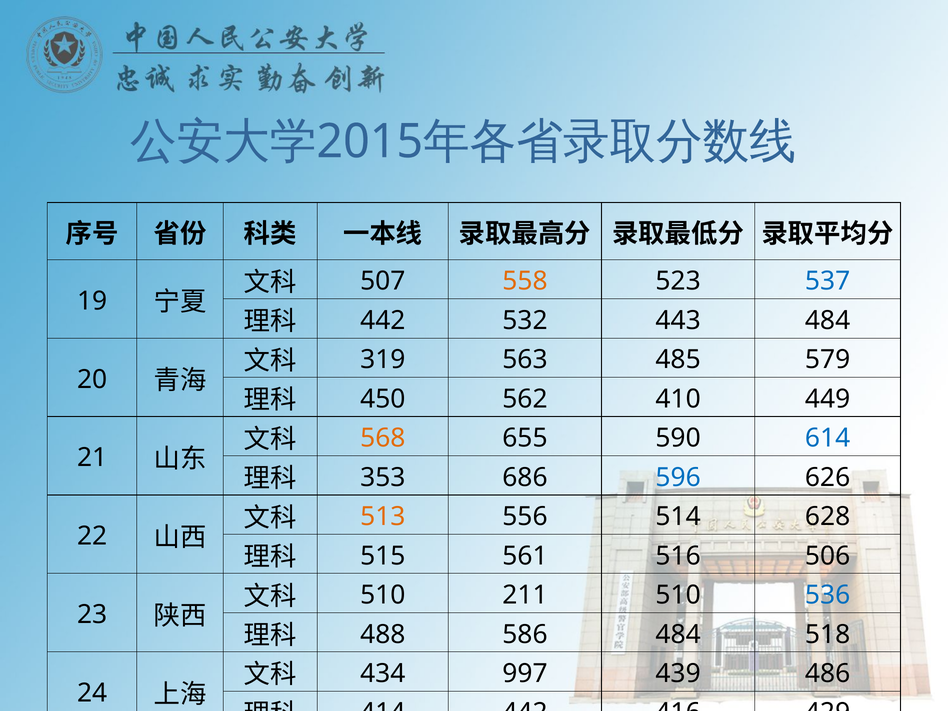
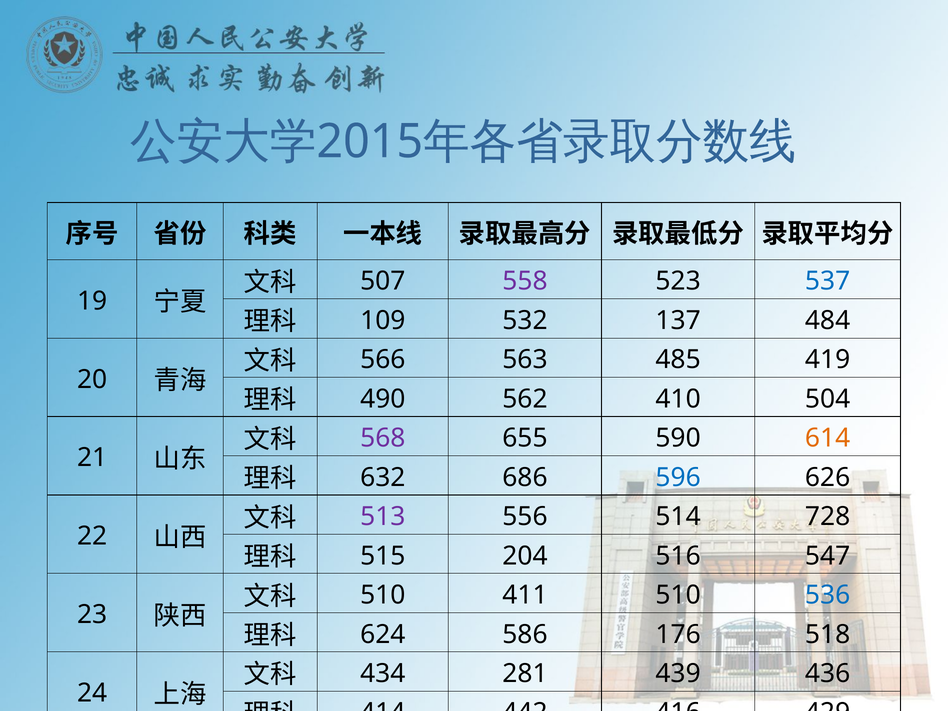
558 colour: orange -> purple
442 at (383, 321): 442 -> 109
443: 443 -> 137
319: 319 -> 566
579: 579 -> 419
450: 450 -> 490
449: 449 -> 504
568 colour: orange -> purple
614 colour: blue -> orange
353: 353 -> 632
513 colour: orange -> purple
628: 628 -> 728
561: 561 -> 204
506: 506 -> 547
211: 211 -> 411
488: 488 -> 624
586 484: 484 -> 176
997: 997 -> 281
486: 486 -> 436
